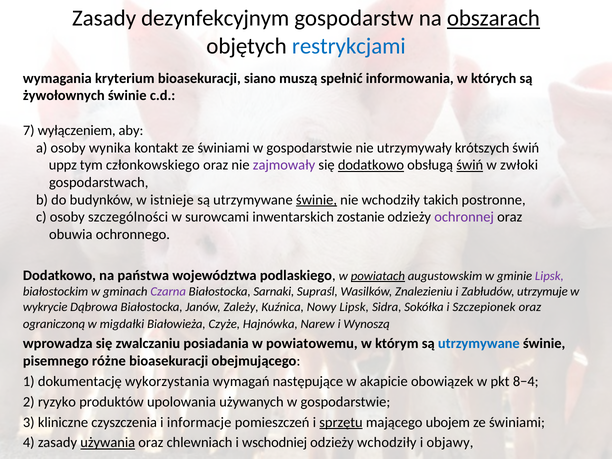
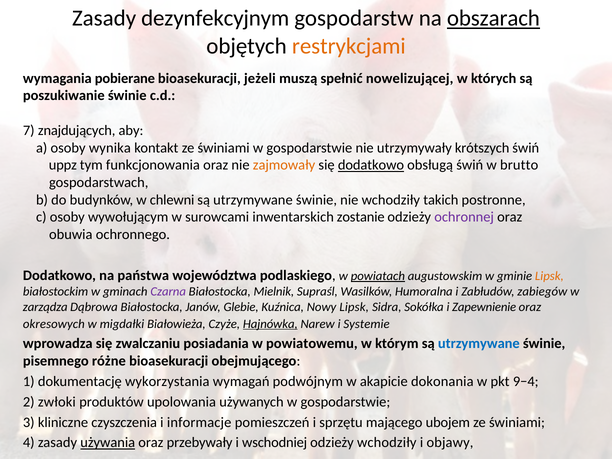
restrykcjami colour: blue -> orange
kryterium: kryterium -> pobierane
siano: siano -> jeżeli
informowania: informowania -> nowelizującej
żywołownych: żywołownych -> poszukiwanie
wyłączeniem: wyłączeniem -> znajdujących
członkowskiego: członkowskiego -> funkcjonowania
zajmowały colour: purple -> orange
świń at (470, 165) underline: present -> none
zwłoki: zwłoki -> brutto
istnieje: istnieje -> chlewni
świnie at (317, 200) underline: present -> none
szczególności: szczególności -> wywołującym
Lipsk at (549, 276) colour: purple -> orange
Sarnaki: Sarnaki -> Mielnik
Znalezieniu: Znalezieniu -> Humoralna
utrzymuje: utrzymuje -> zabiegów
wykrycie: wykrycie -> zarządza
Zależy: Zależy -> Glebie
Szczepionek: Szczepionek -> Zapewnienie
ograniczoną: ograniczoną -> okresowych
Hajnówka underline: none -> present
Wynoszą: Wynoszą -> Systemie
następujące: następujące -> podwójnym
obowiązek: obowiązek -> dokonania
8−4: 8−4 -> 9−4
ryzyko: ryzyko -> zwłoki
sprzętu underline: present -> none
chlewniach: chlewniach -> przebywały
